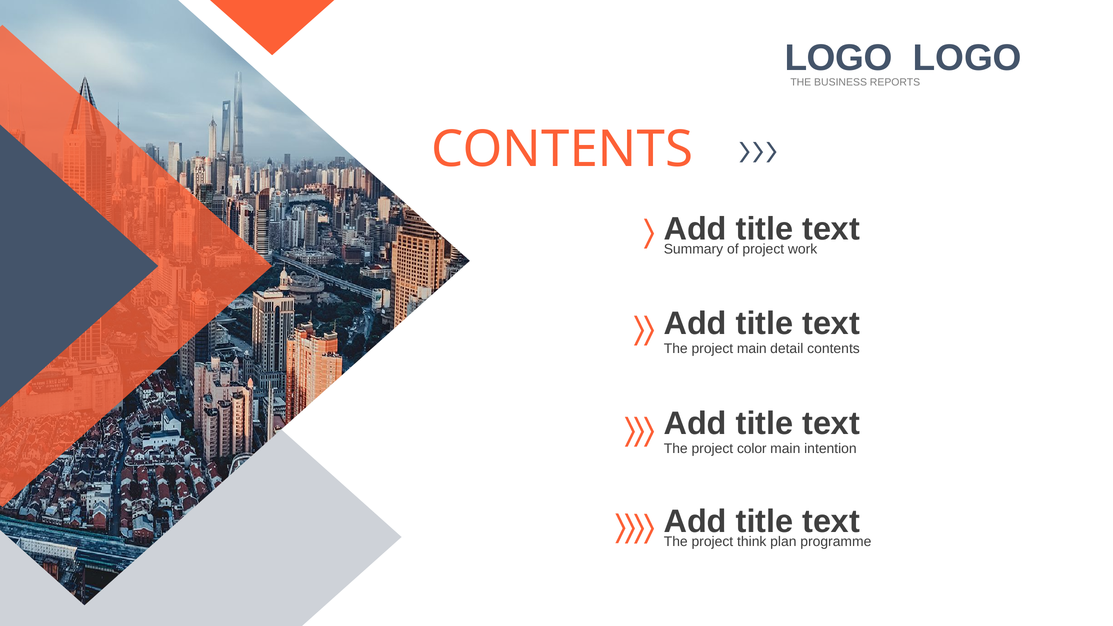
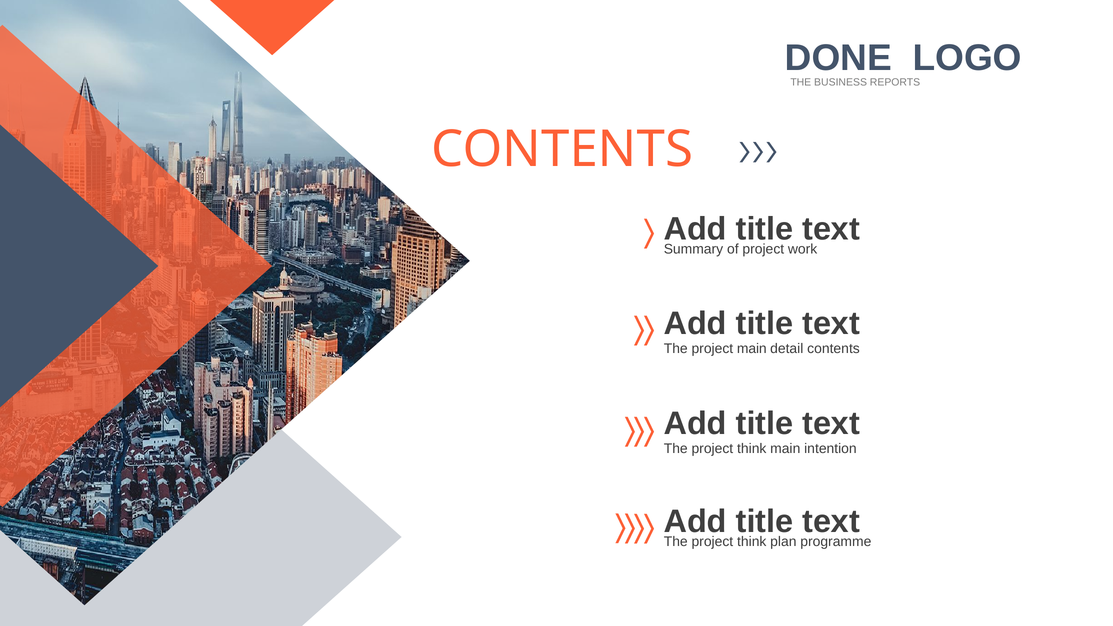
LOGO at (839, 58): LOGO -> DONE
color at (752, 449): color -> think
